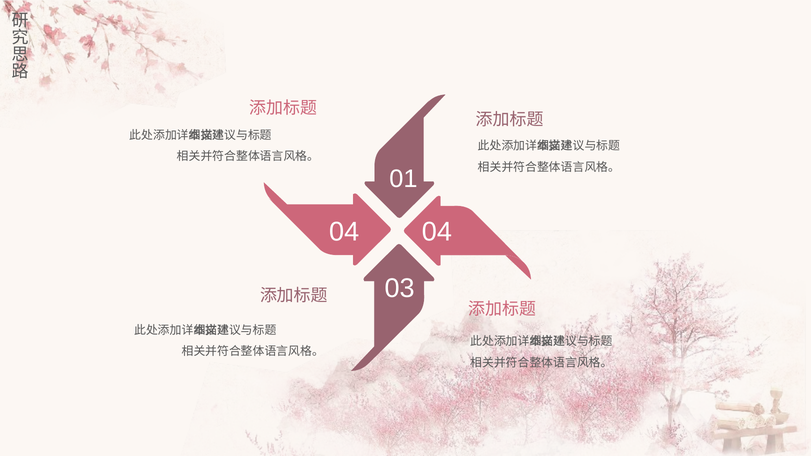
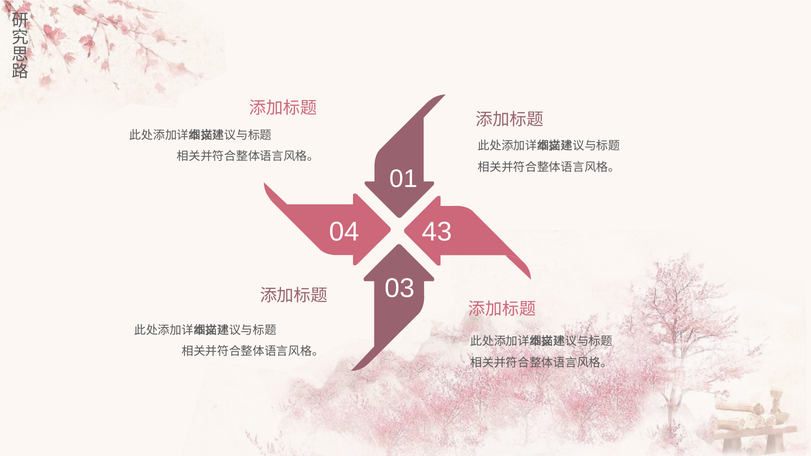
04 04: 04 -> 43
